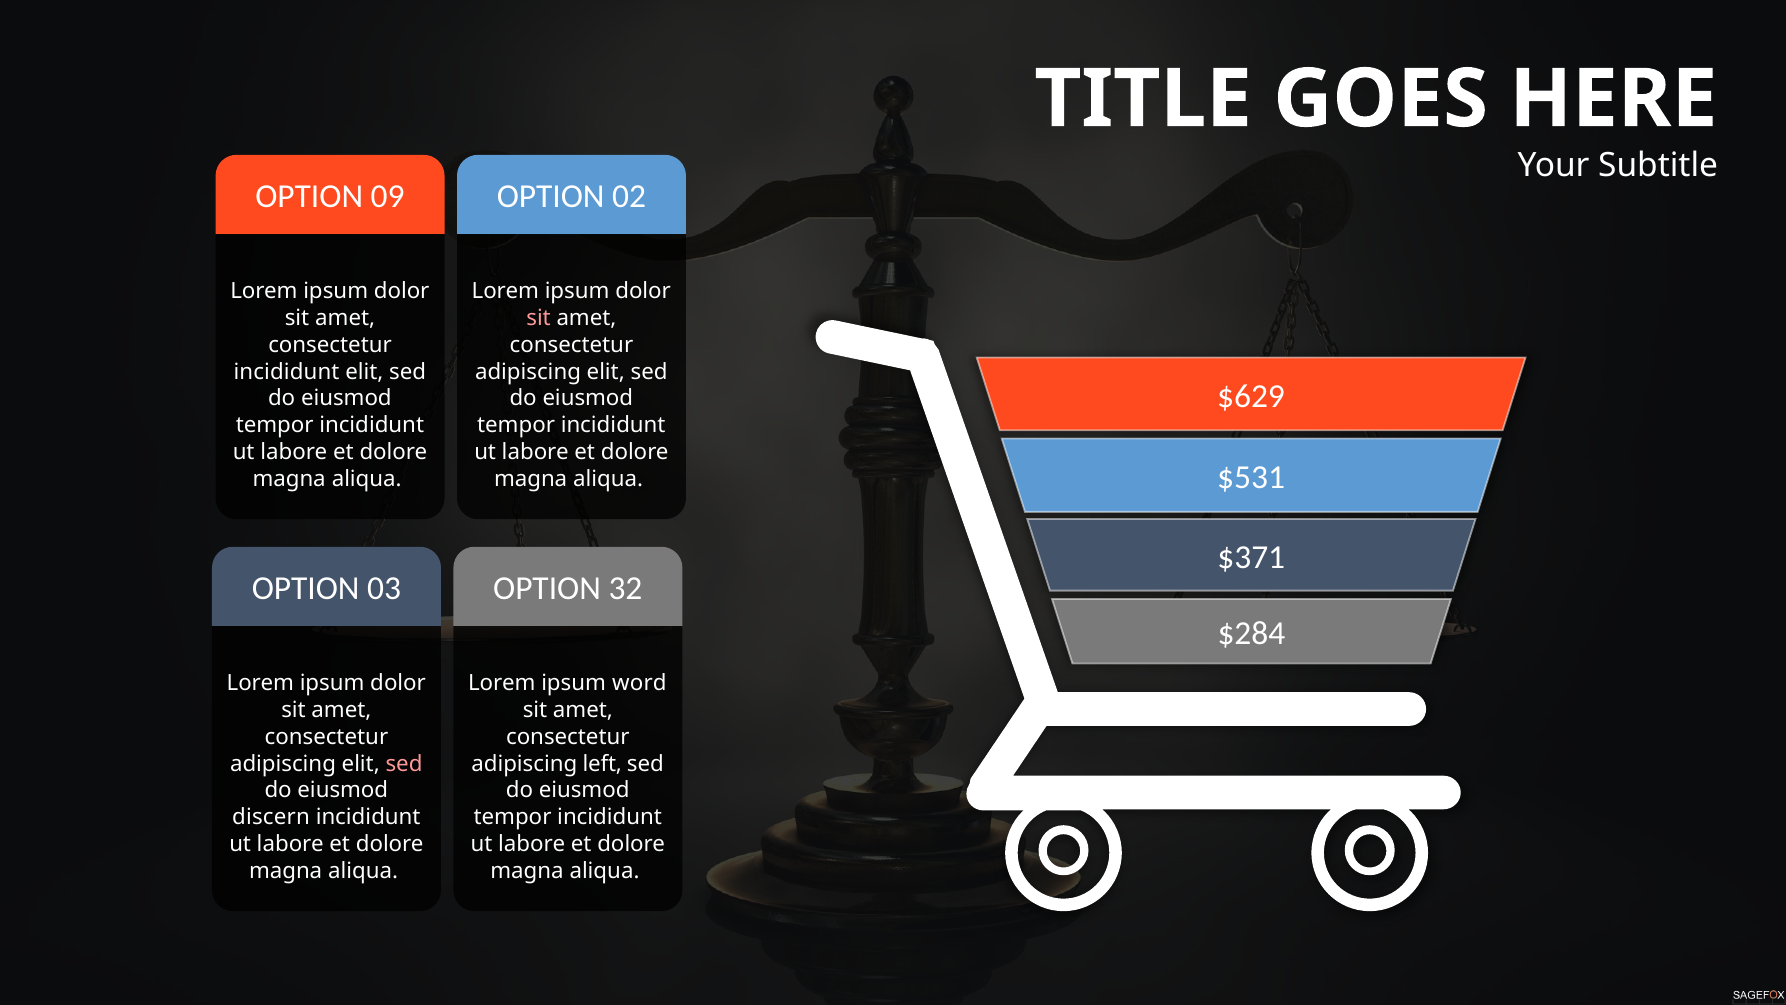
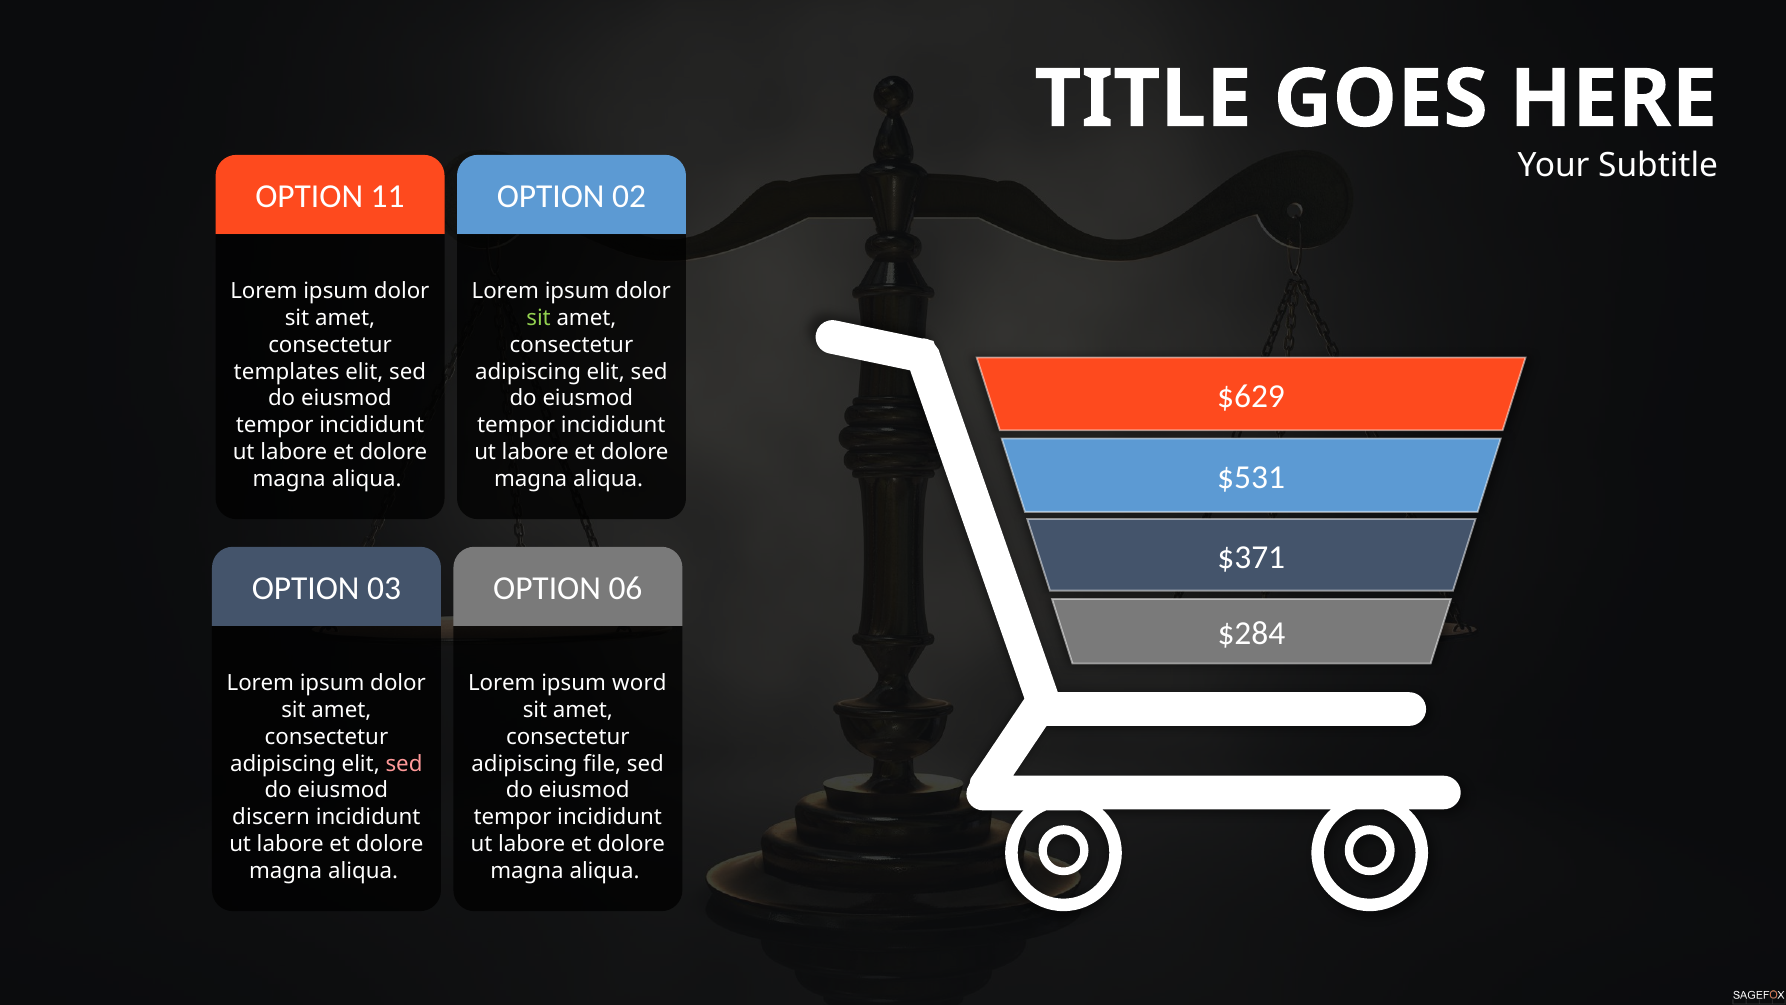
09: 09 -> 11
sit at (539, 318) colour: pink -> light green
incididunt at (287, 372): incididunt -> templates
32: 32 -> 06
left: left -> file
